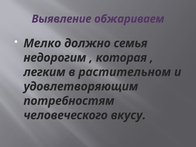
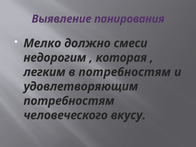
обжариваем: обжариваем -> панирования
семья: семья -> смеси
в растительном: растительном -> потребностям
